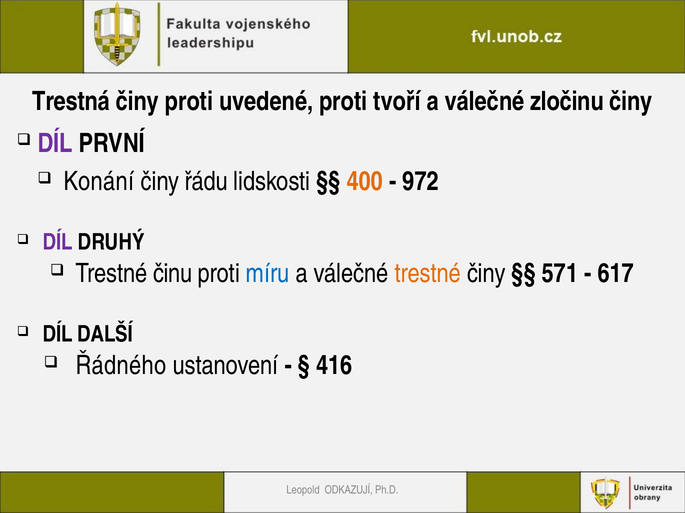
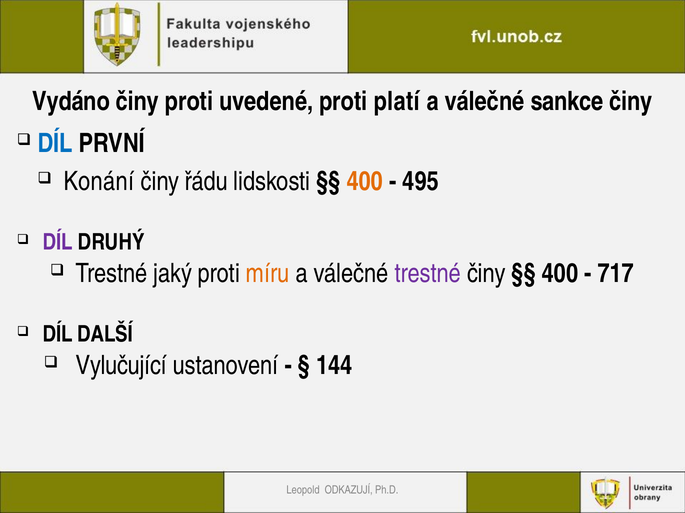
Trestná: Trestná -> Vydáno
tvoří: tvoří -> platí
zločinu: zločinu -> sankce
DÍL at (55, 144) colour: purple -> blue
972: 972 -> 495
činu: činu -> jaký
míru colour: blue -> orange
trestné at (428, 274) colour: orange -> purple
571 at (560, 274): 571 -> 400
617: 617 -> 717
Řádného: Řádného -> Vylučující
416: 416 -> 144
